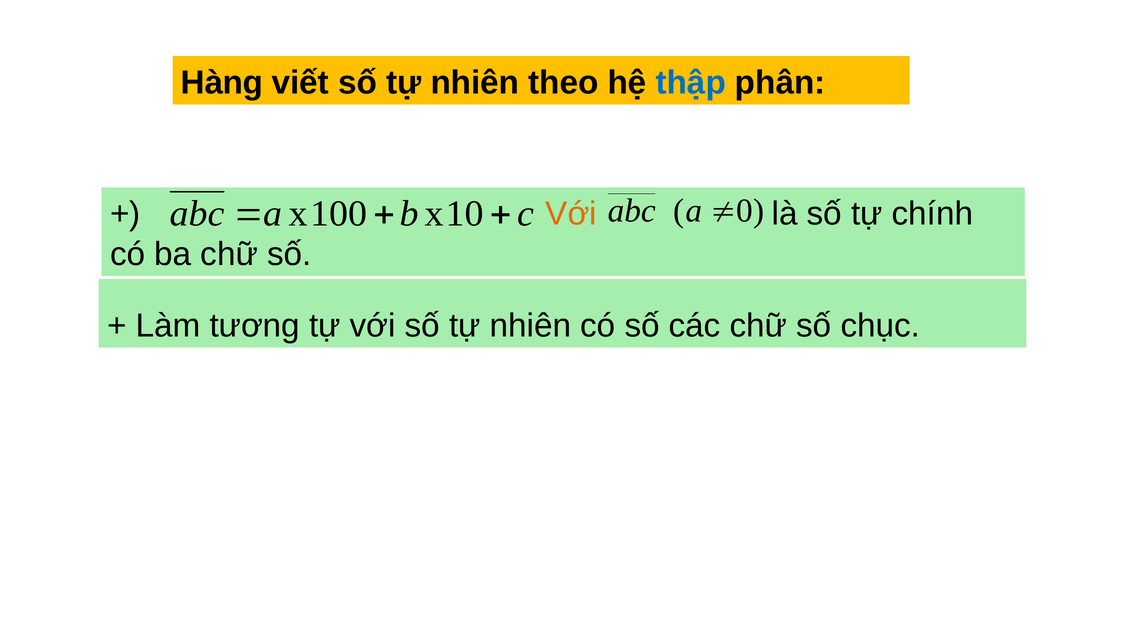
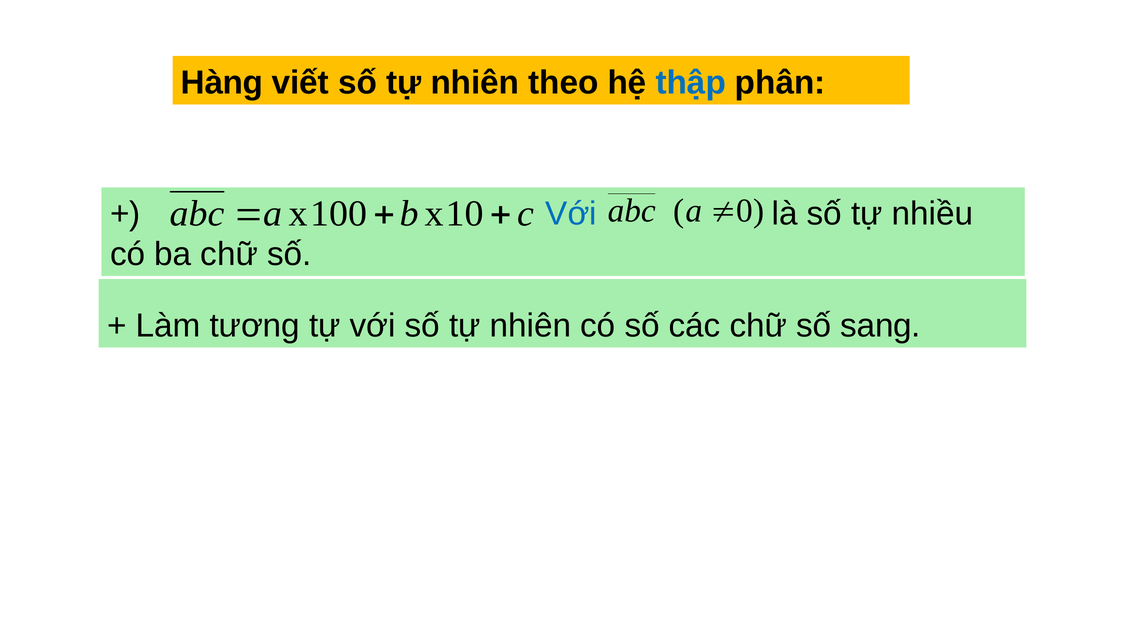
Với at (571, 214) colour: orange -> blue
chính: chính -> nhiều
chục: chục -> sang
